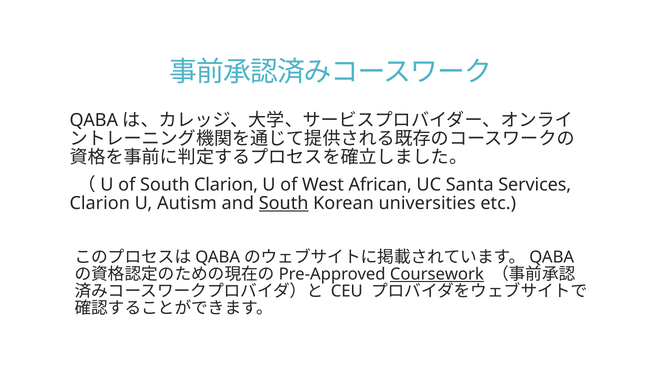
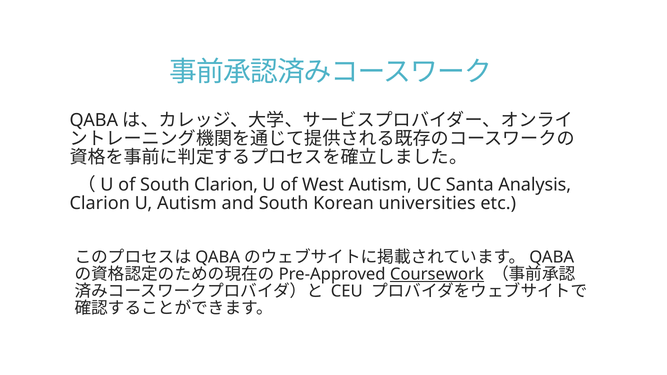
West African: African -> Autism
Services: Services -> Analysis
South at (284, 203) underline: present -> none
